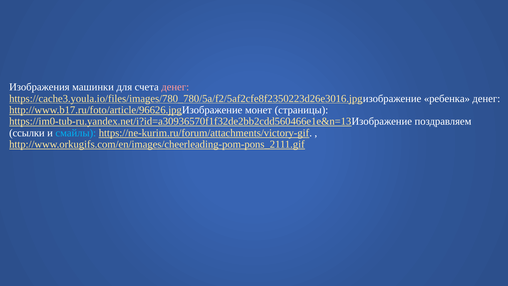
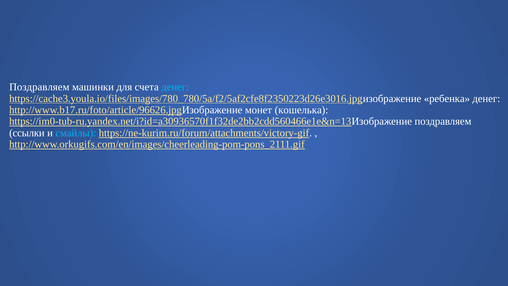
Изображения at (39, 87): Изображения -> Поздравляем
денег at (175, 87) colour: pink -> light blue
страницы: страницы -> кошелька
